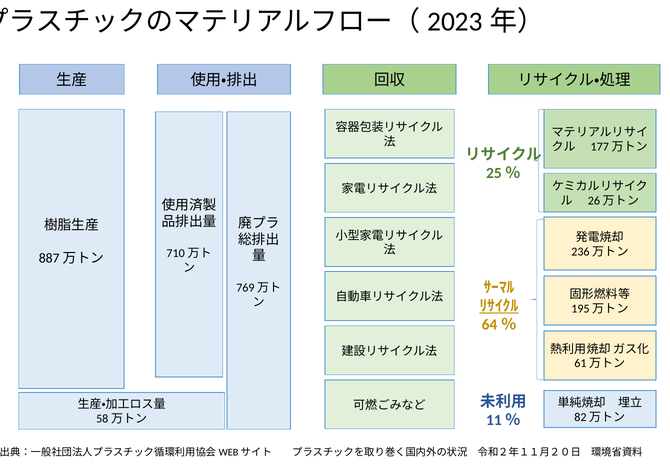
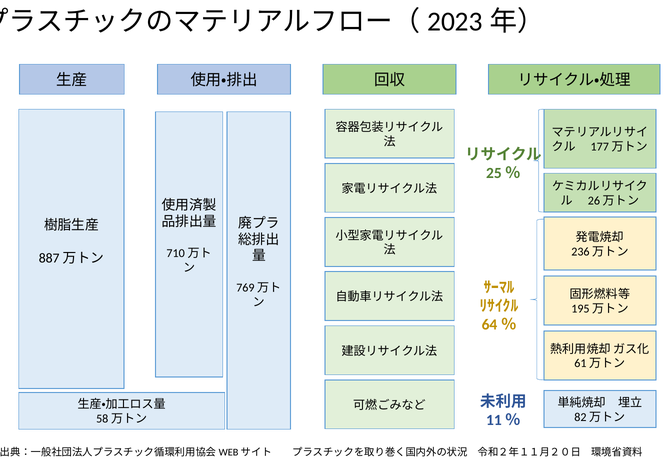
ﾘｻｲｸﾙ underline: present -> none
